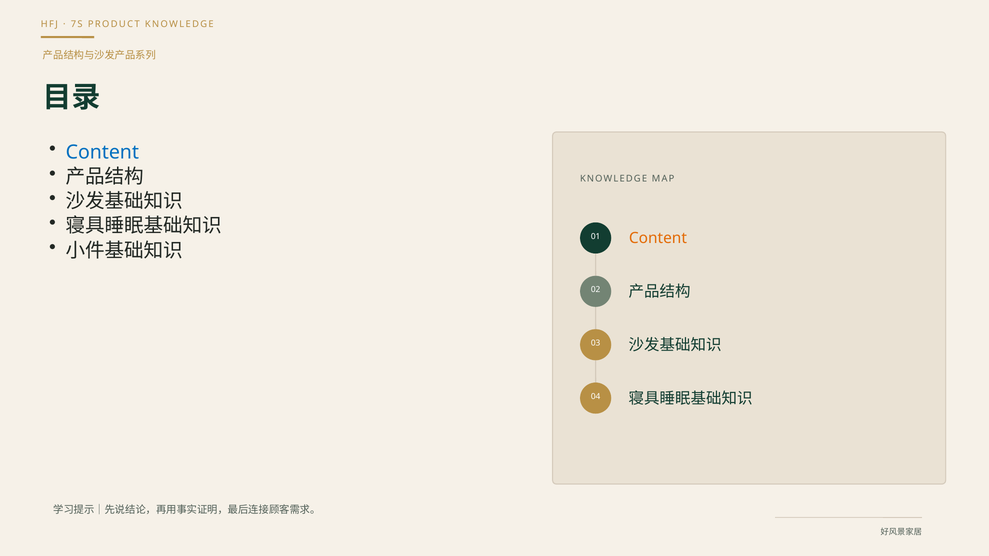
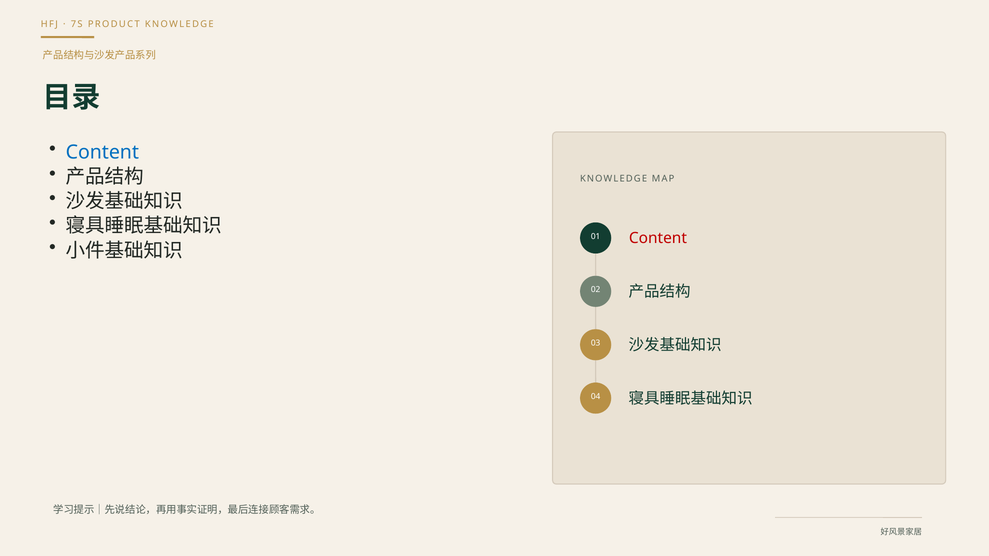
Content at (658, 238) colour: orange -> red
